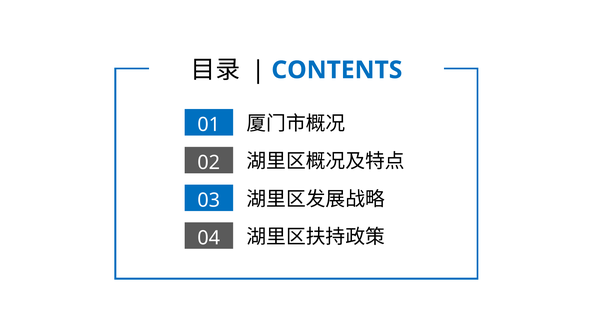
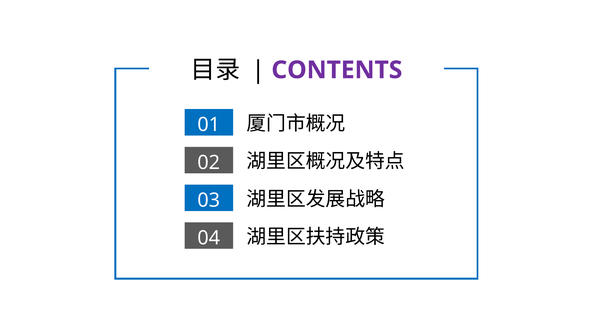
CONTENTS colour: blue -> purple
